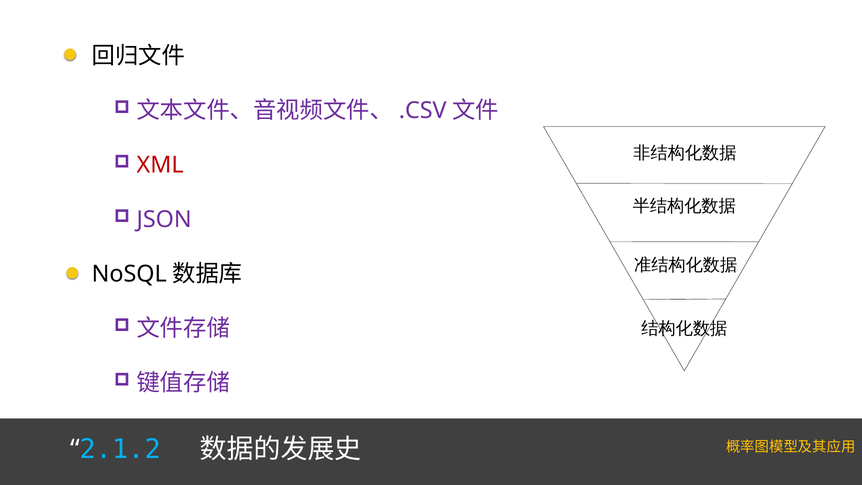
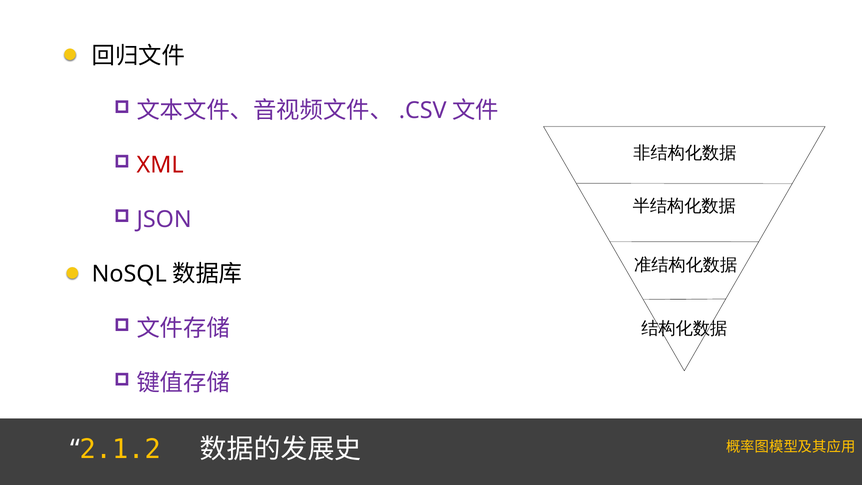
2.1.2 colour: light blue -> yellow
